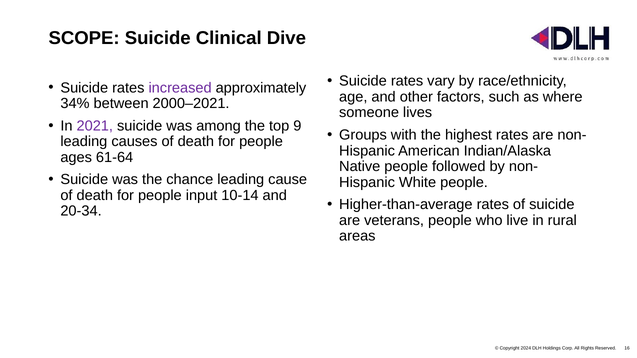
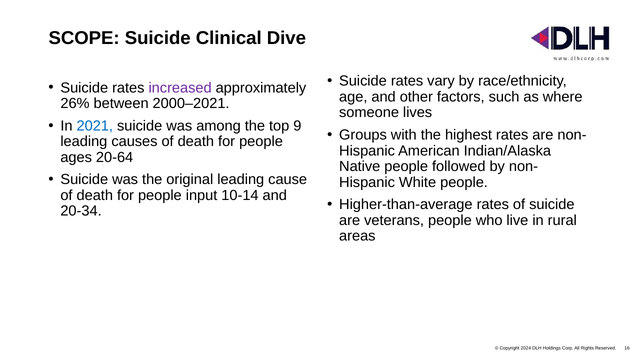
34%: 34% -> 26%
2021 colour: purple -> blue
61-64: 61-64 -> 20-64
chance: chance -> original
